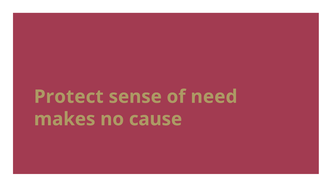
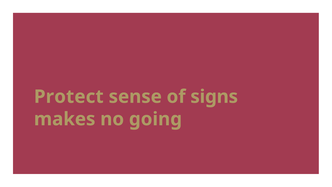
need: need -> signs
cause: cause -> going
